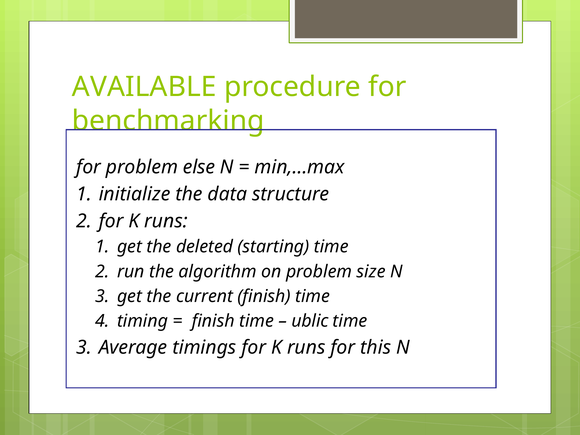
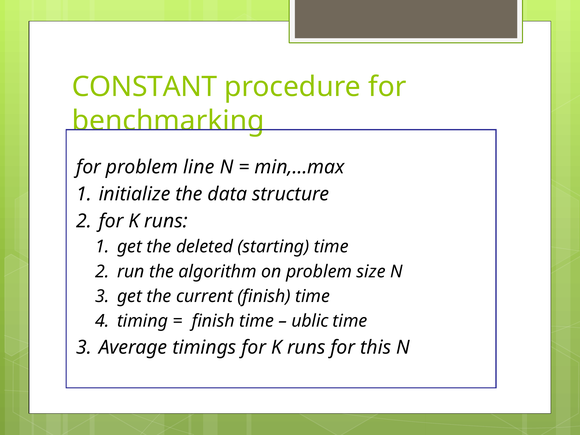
AVAILABLE: AVAILABLE -> CONSTANT
else: else -> line
